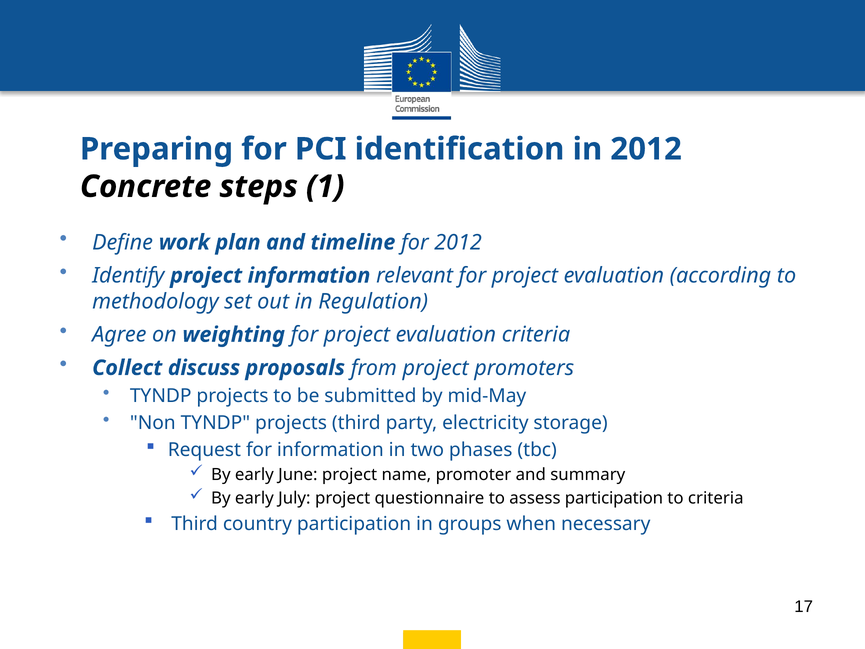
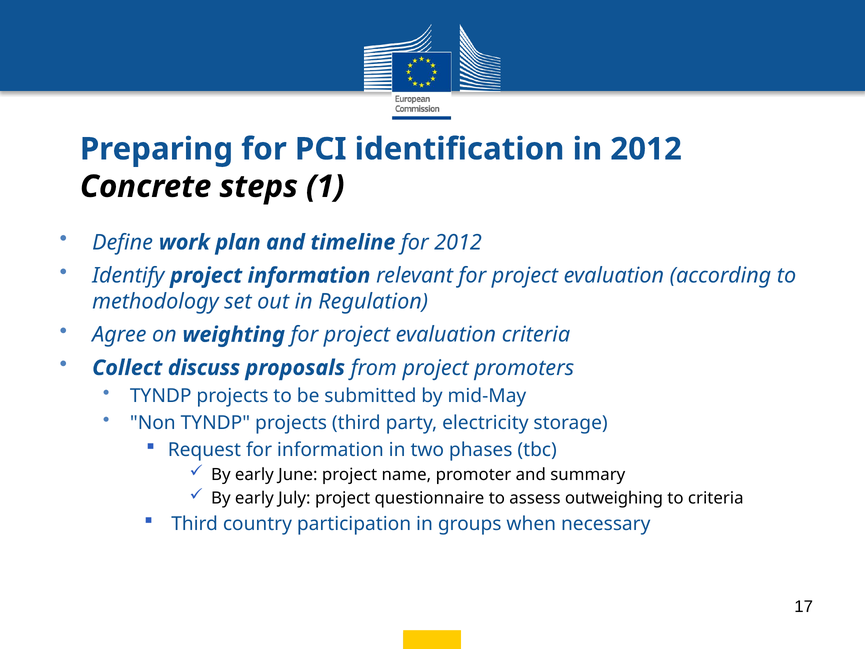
assess participation: participation -> outweighing
